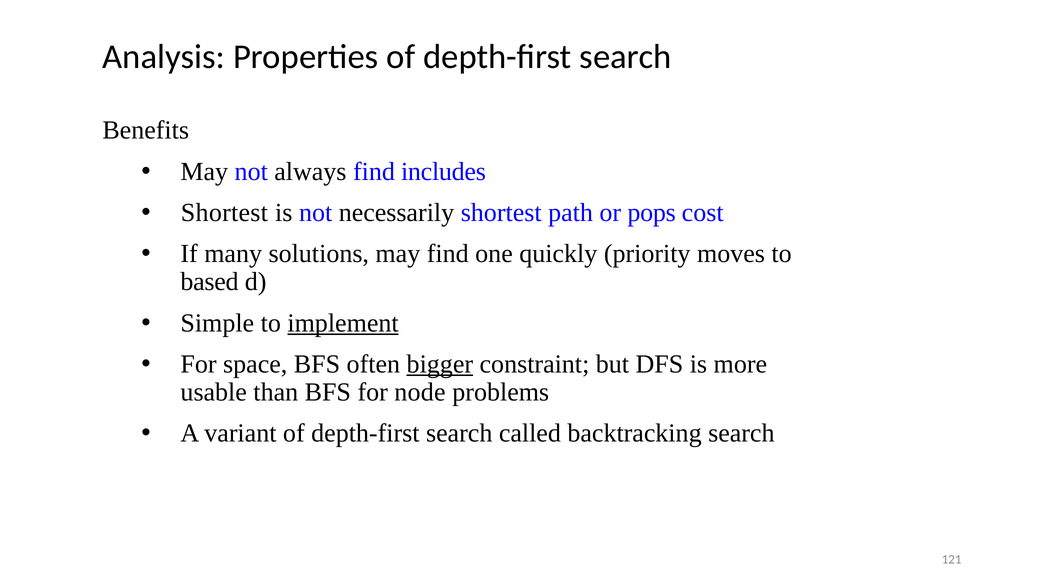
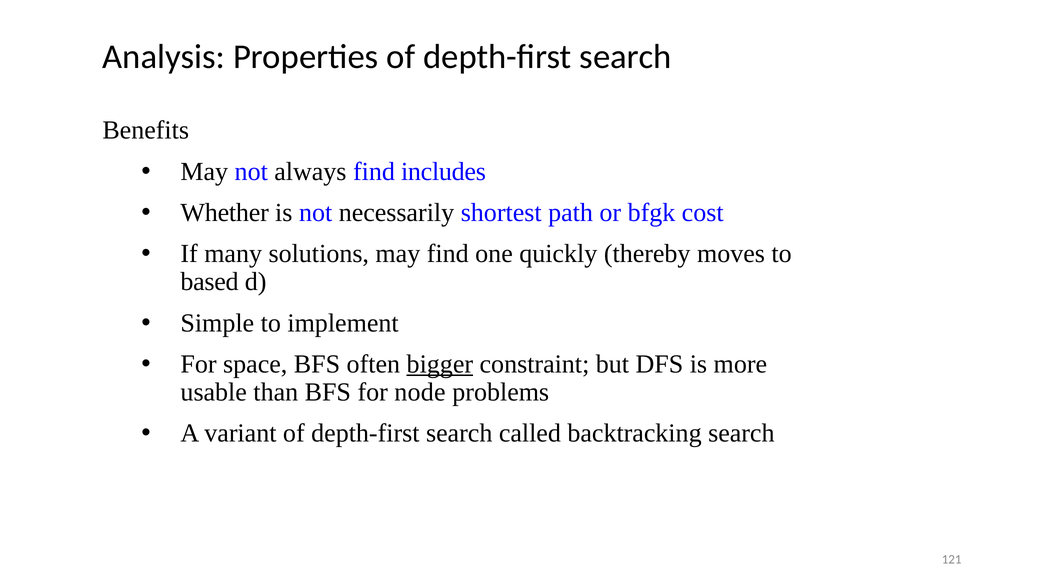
Shortest at (224, 212): Shortest -> Whether
pops: pops -> bfgk
priority: priority -> thereby
implement underline: present -> none
